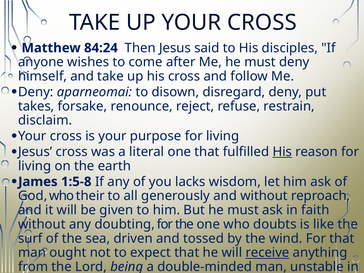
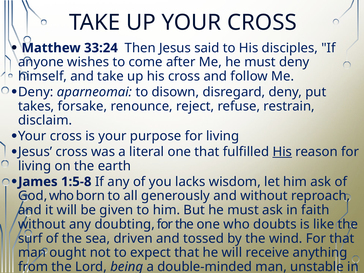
84:24: 84:24 -> 33:24
their: their -> born
receive underline: present -> none
